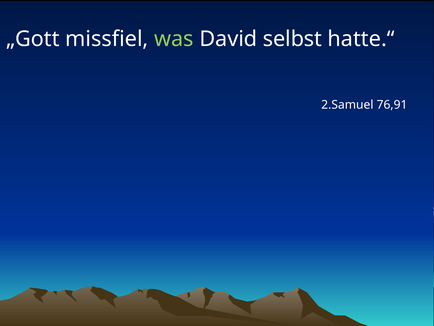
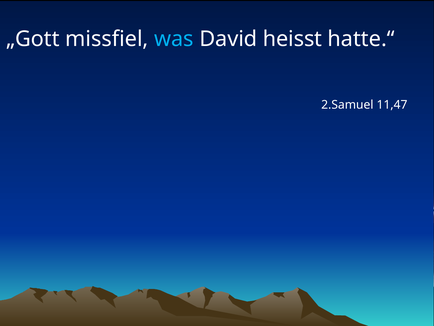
was colour: light green -> light blue
selbst: selbst -> heisst
76,91: 76,91 -> 11,47
